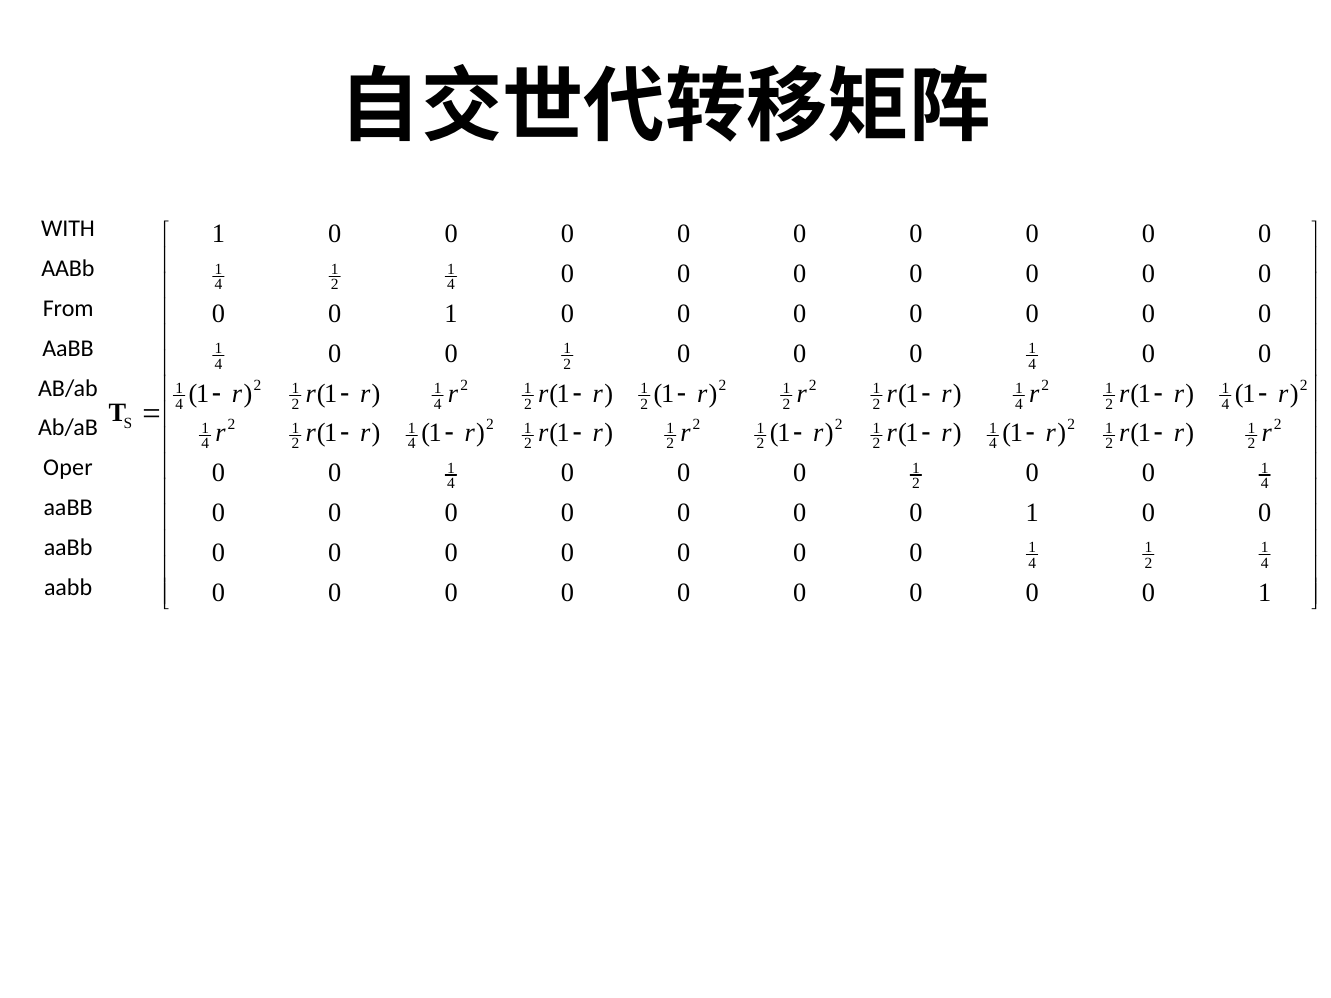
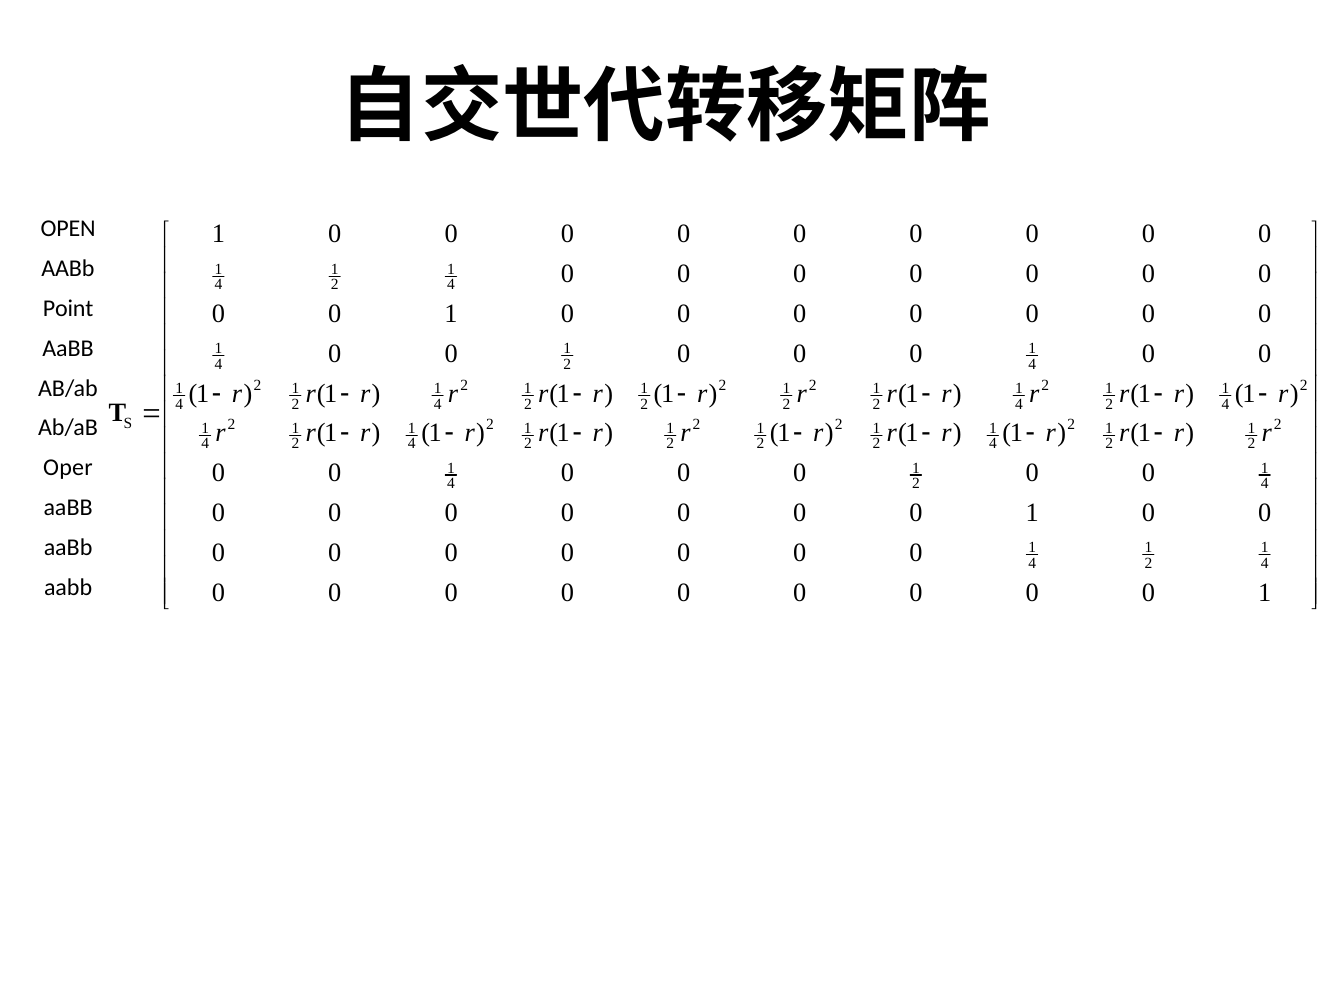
WITH: WITH -> OPEN
From: From -> Point
